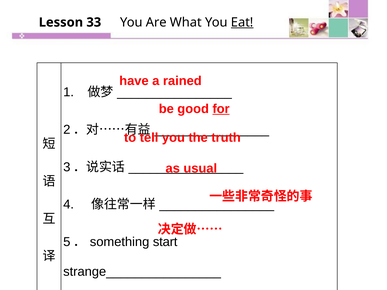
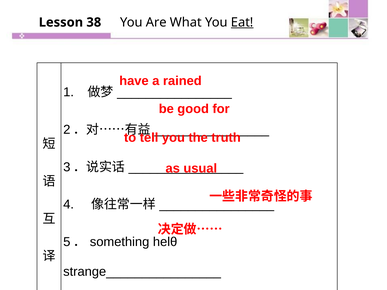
33: 33 -> 38
for underline: present -> none
start: start -> helθ
